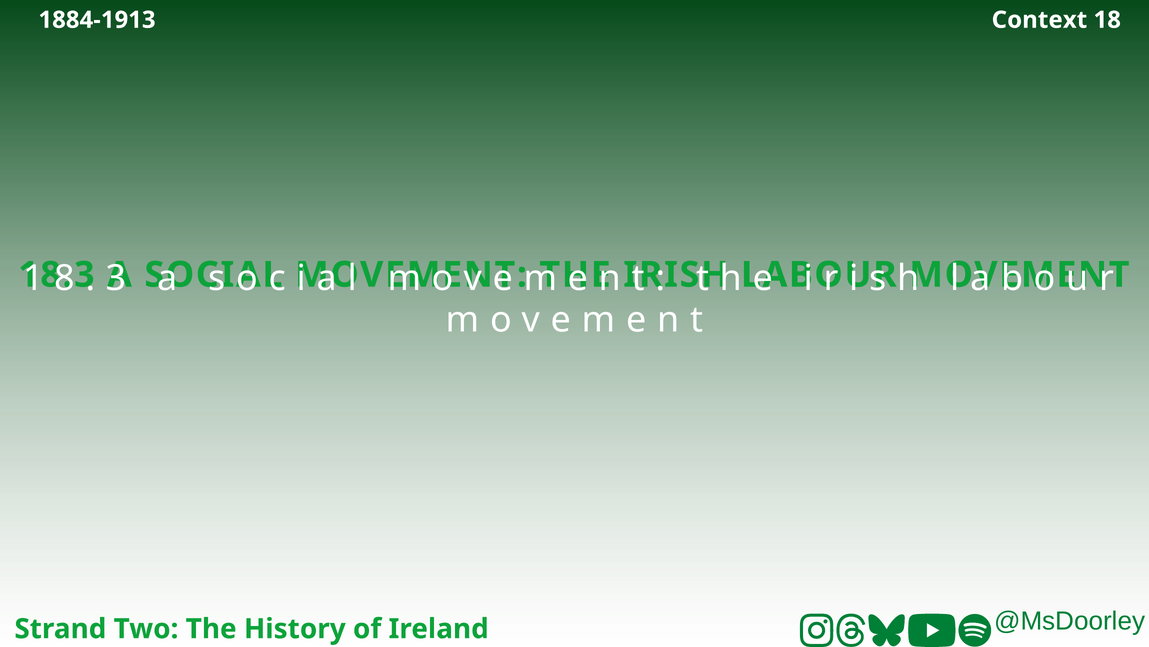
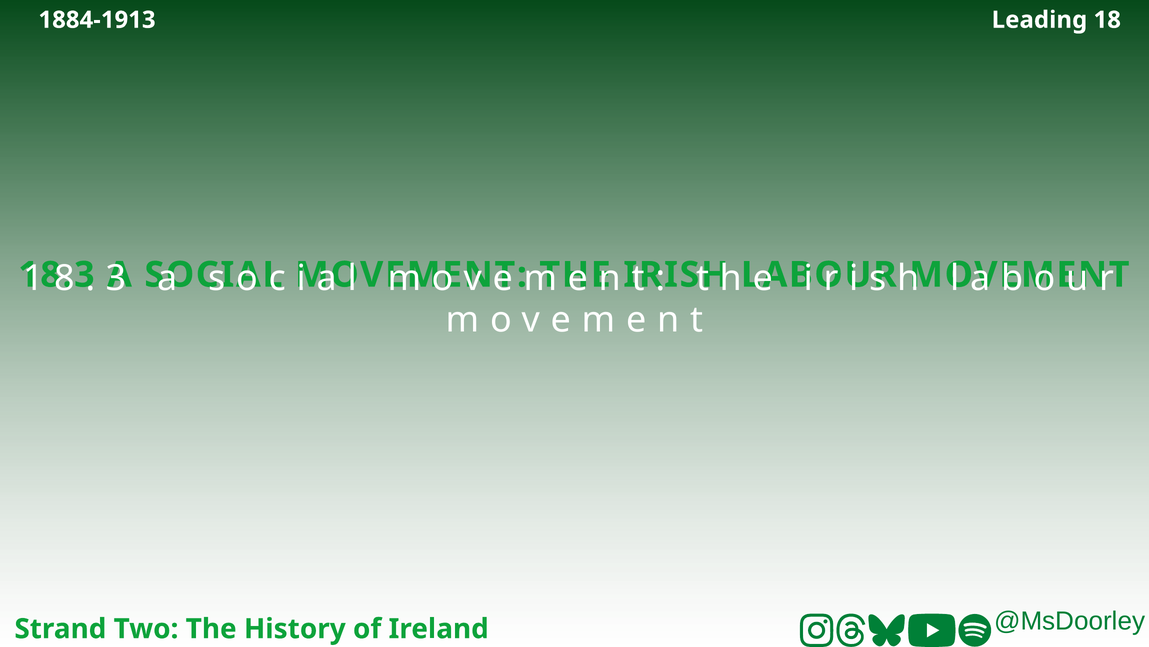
Context: Context -> Leading
